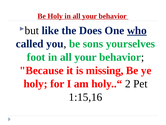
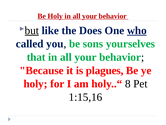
but underline: none -> present
foot: foot -> that
missing: missing -> plagues
2: 2 -> 8
